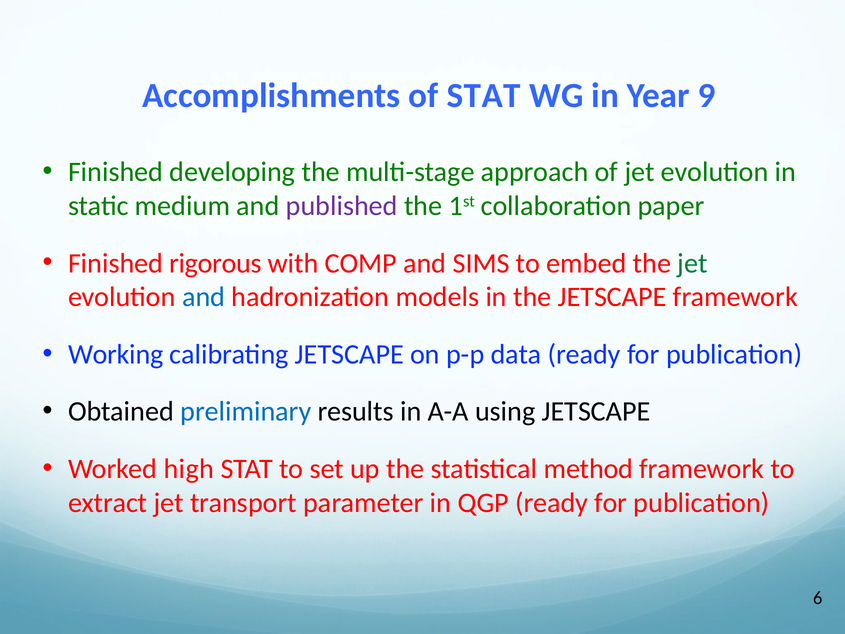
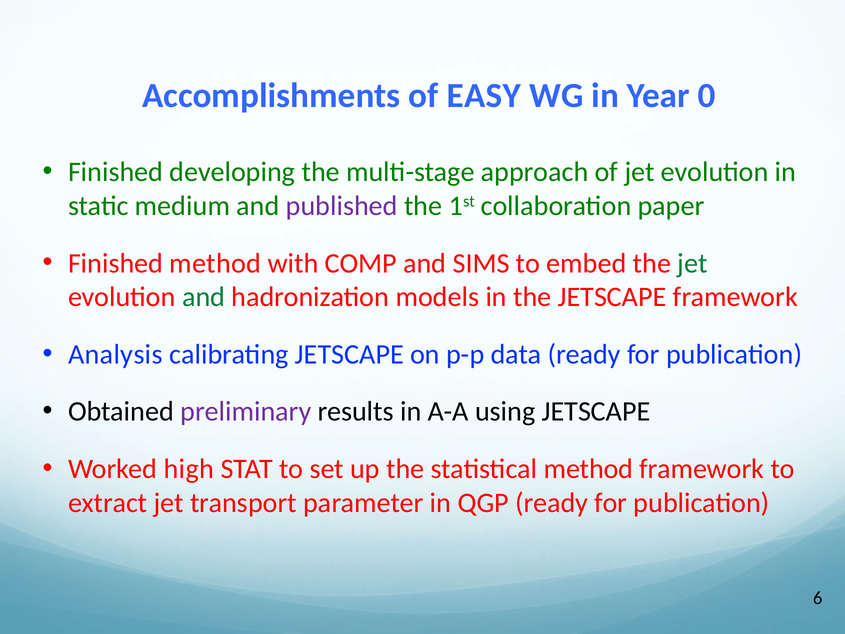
of STAT: STAT -> EASY
9: 9 -> 0
Finished rigorous: rigorous -> method
and at (204, 297) colour: blue -> green
Working: Working -> Analysis
preliminary colour: blue -> purple
